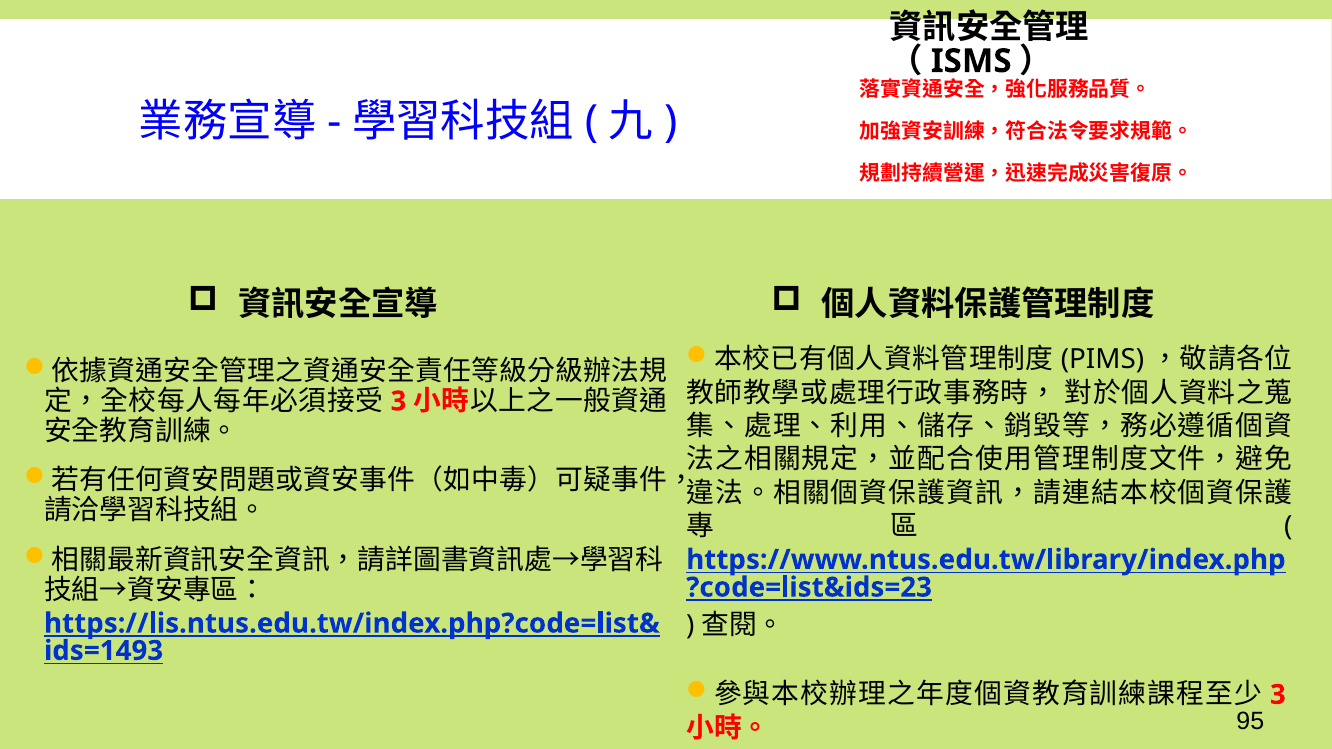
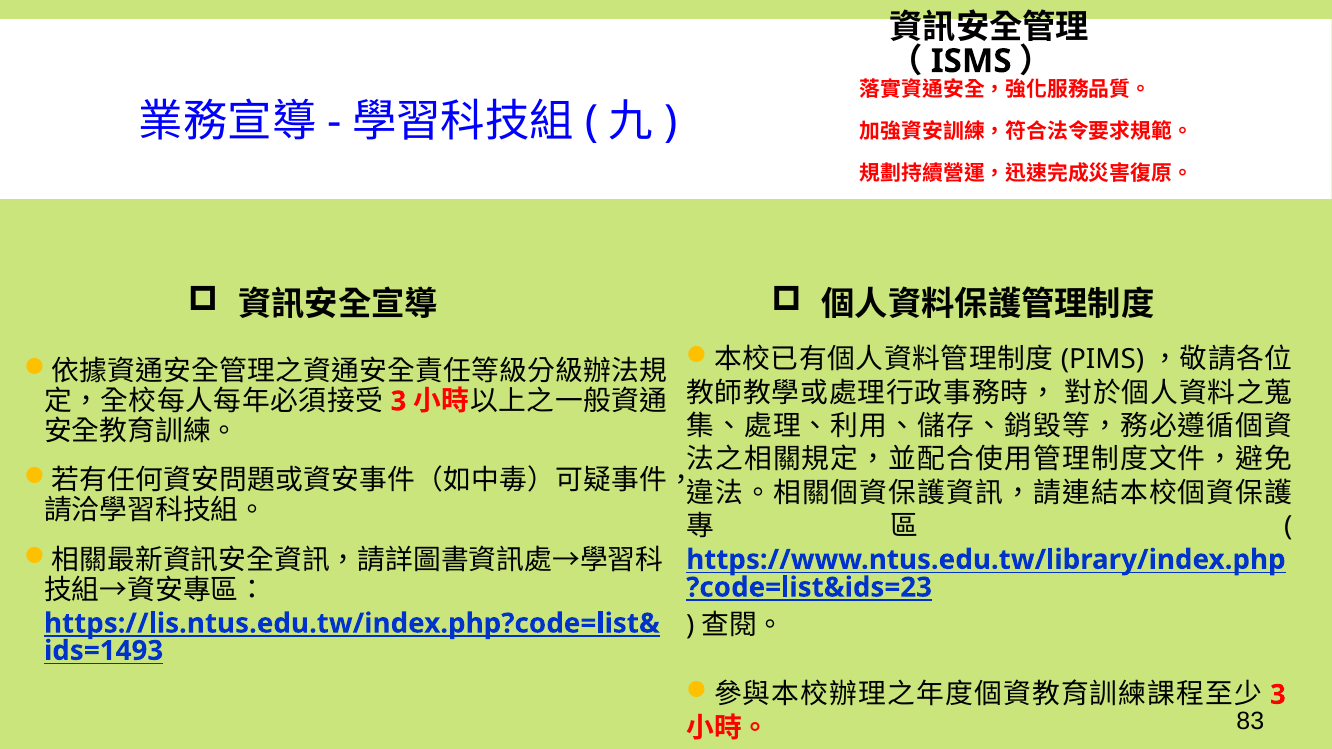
95: 95 -> 83
